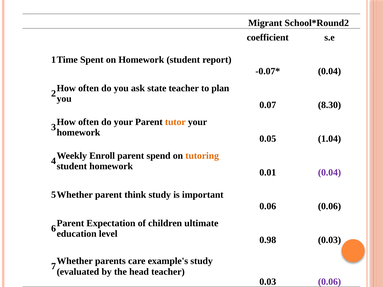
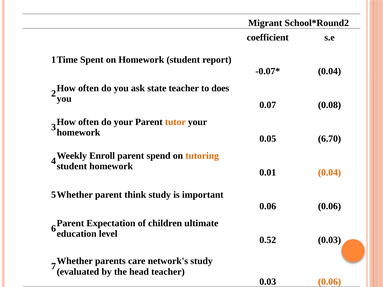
plan: plan -> does
8.30: 8.30 -> 0.08
1.04: 1.04 -> 6.70
0.04 at (329, 173) colour: purple -> orange
0.98: 0.98 -> 0.52
example's: example's -> network's
0.06 at (329, 282) colour: purple -> orange
